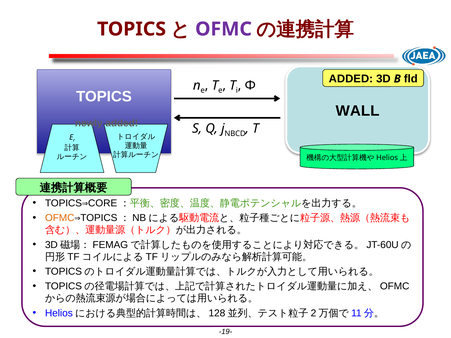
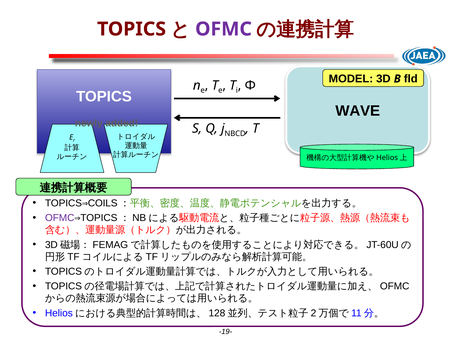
ADDED at (351, 79): ADDED -> MODEL
WALL: WALL -> WAVE
CORE: CORE -> COILS
OFMC at (60, 218) colour: orange -> purple
